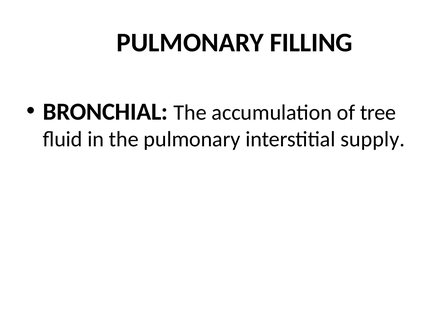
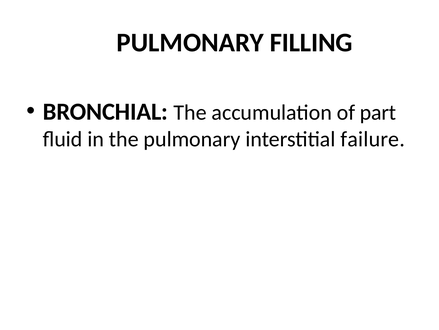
tree: tree -> part
supply: supply -> failure
